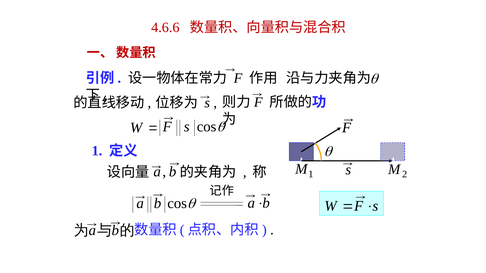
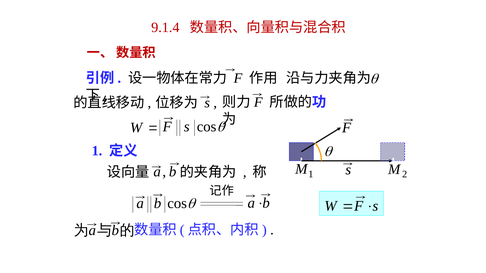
4.6.6: 4.6.6 -> 9.1.4
